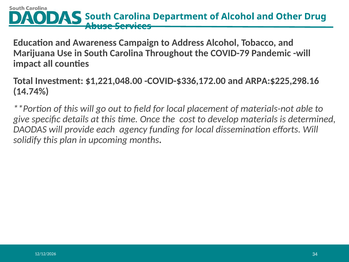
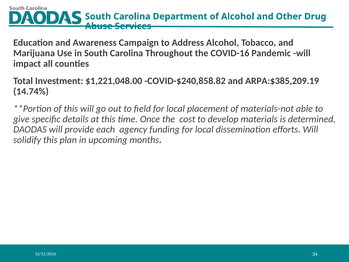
COVID-79: COVID-79 -> COVID-16
COVID-$336,172.00: COVID-$336,172.00 -> COVID-$240,858.82
ARPA:$225,298.16: ARPA:$225,298.16 -> ARPA:$385,209.19
